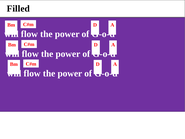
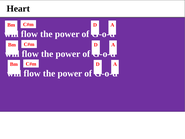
Filled: Filled -> Heart
